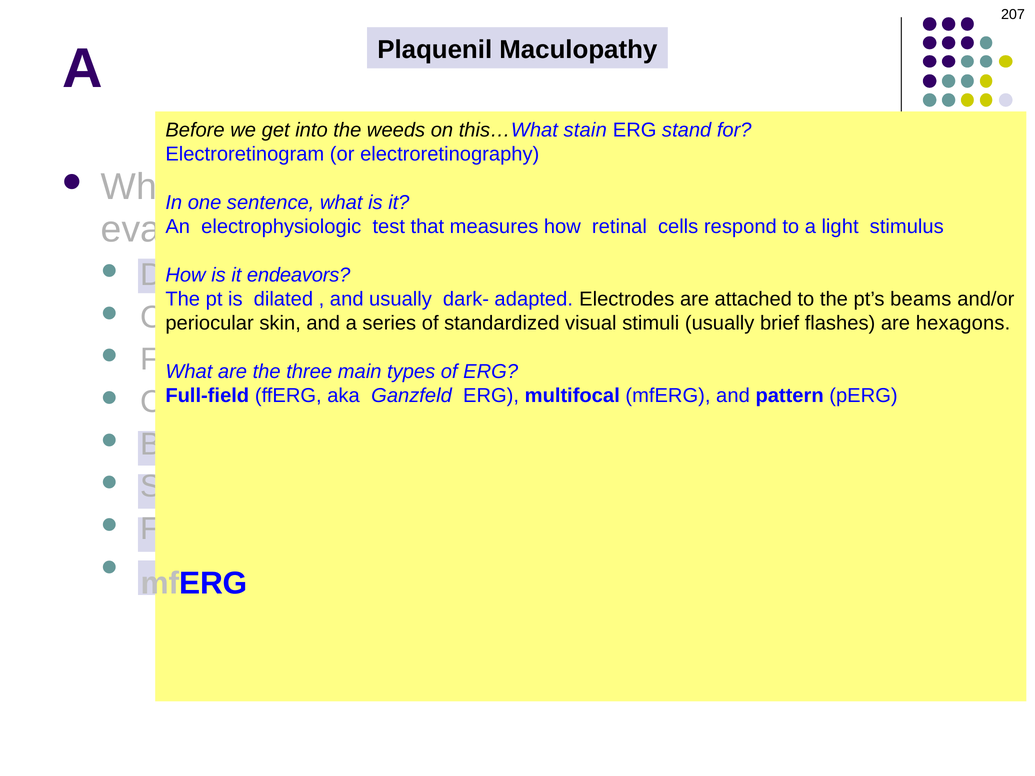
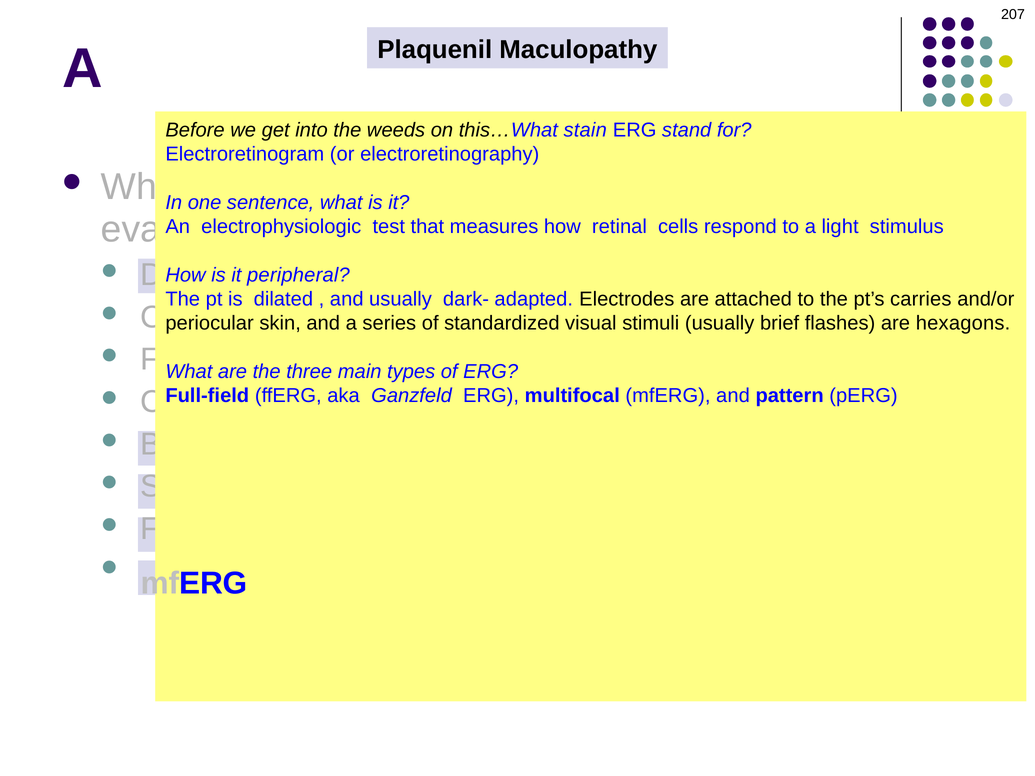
endeavors: endeavors -> peripheral
beams: beams -> carries
